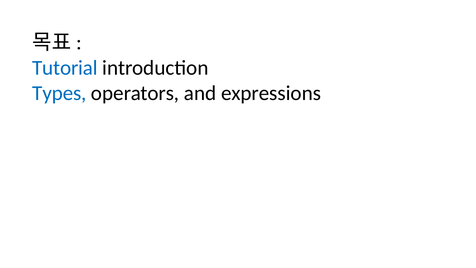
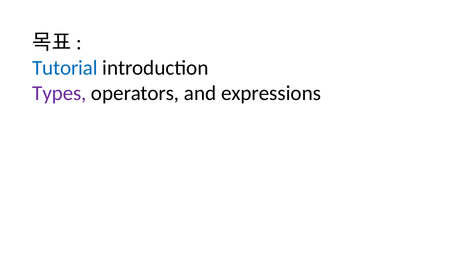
Types colour: blue -> purple
